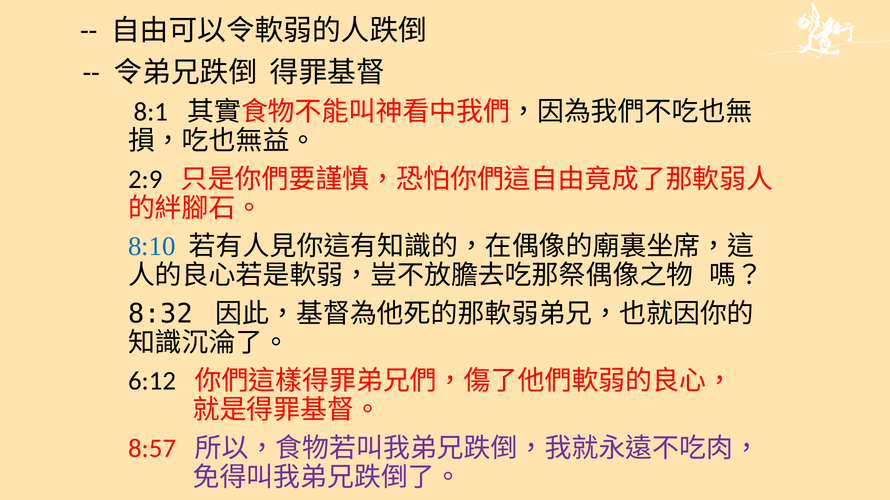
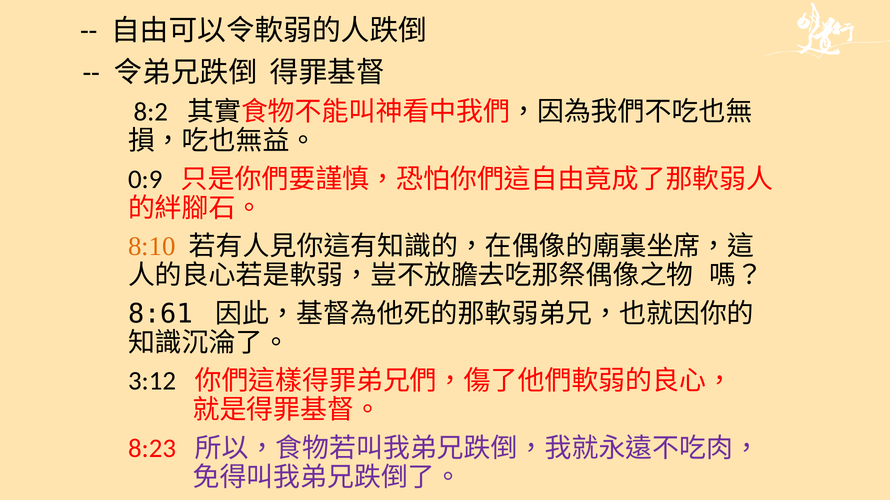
8:1: 8:1 -> 8:2
2:9: 2:9 -> 0:9
8:10 colour: blue -> orange
8:32: 8:32 -> 8:61
6:12: 6:12 -> 3:12
8:57: 8:57 -> 8:23
